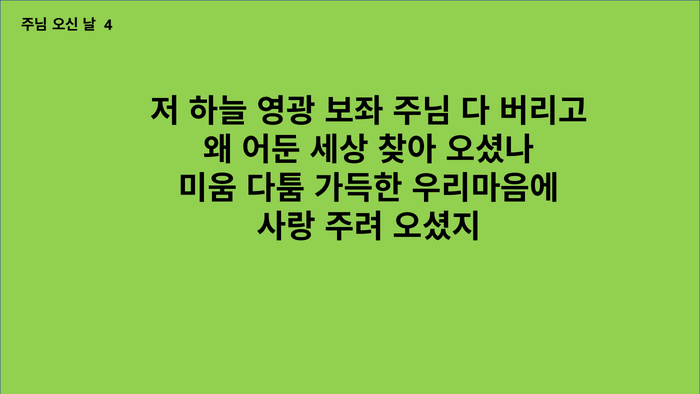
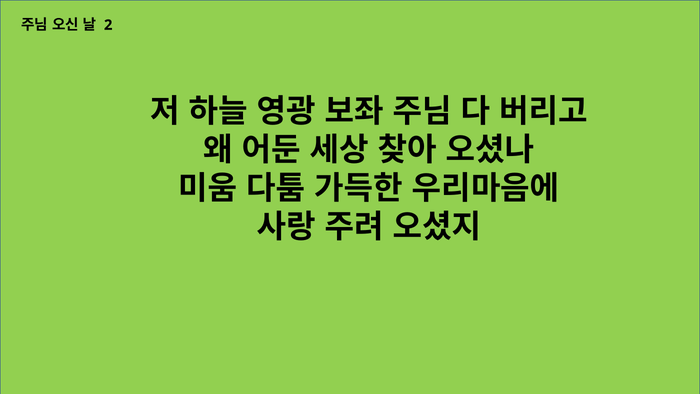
4: 4 -> 2
